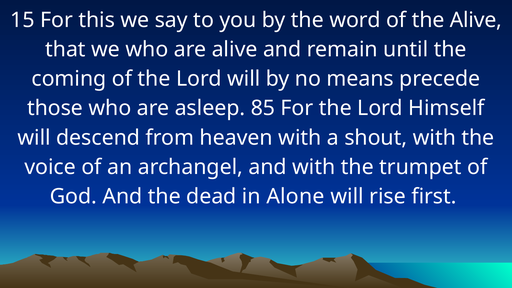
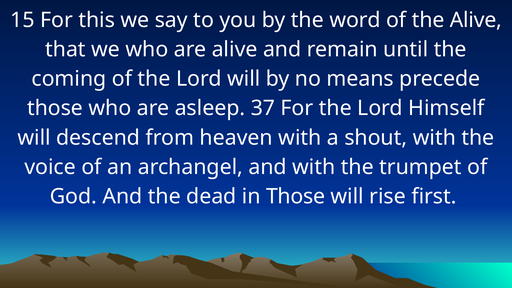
85: 85 -> 37
in Alone: Alone -> Those
